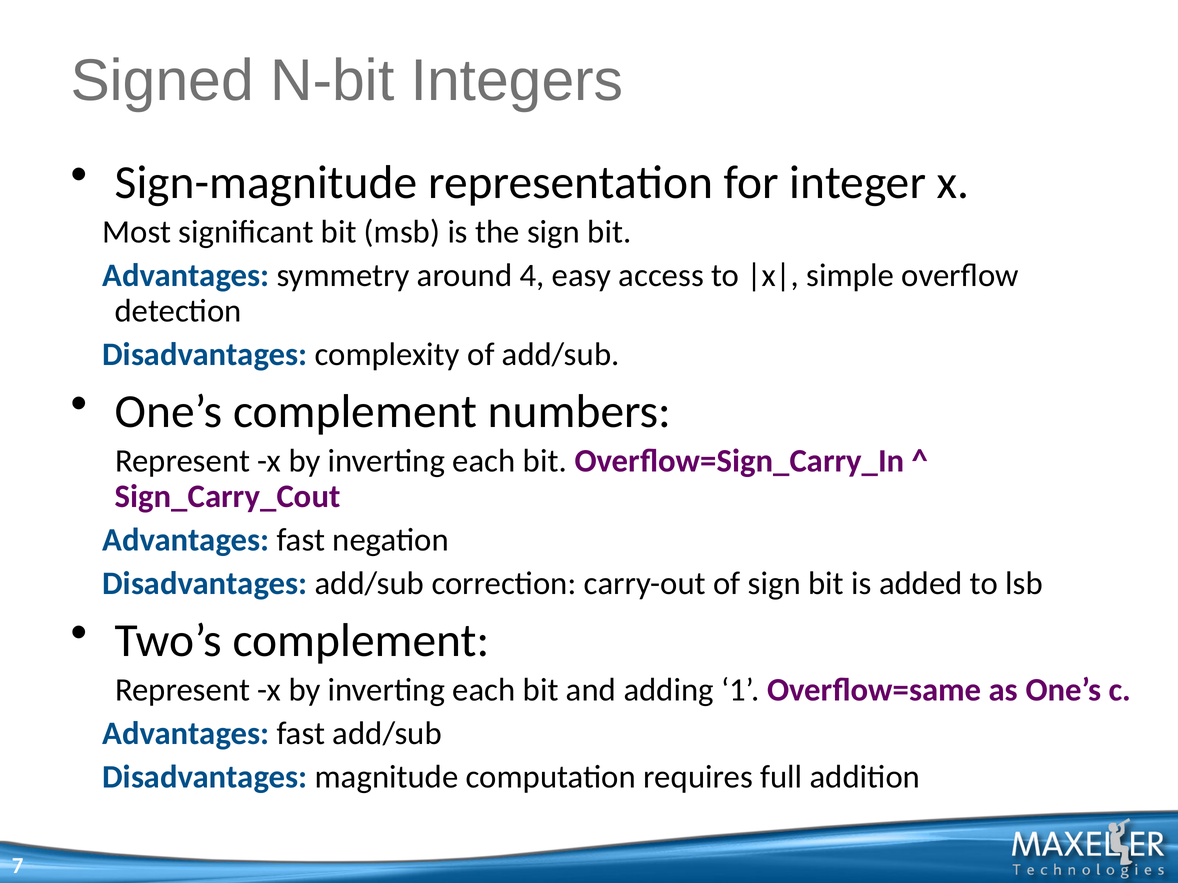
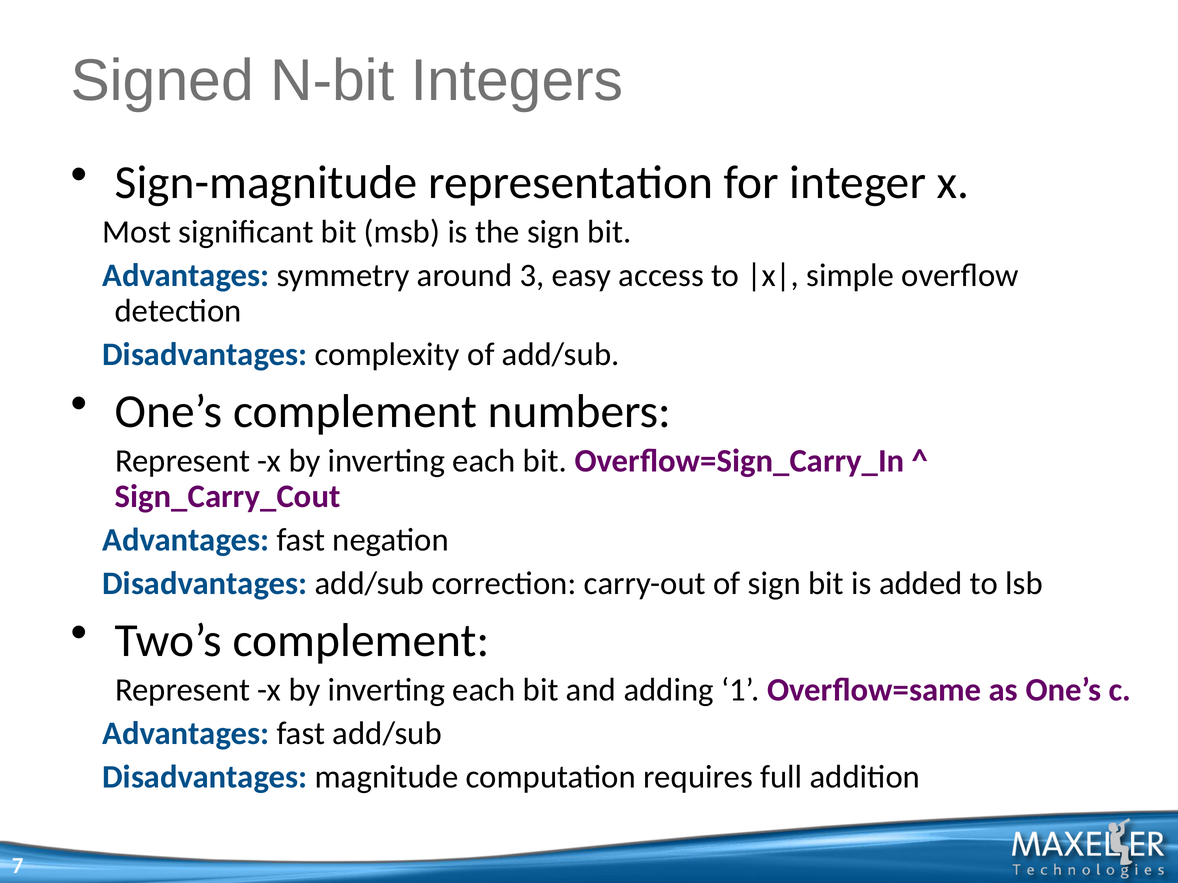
4: 4 -> 3
